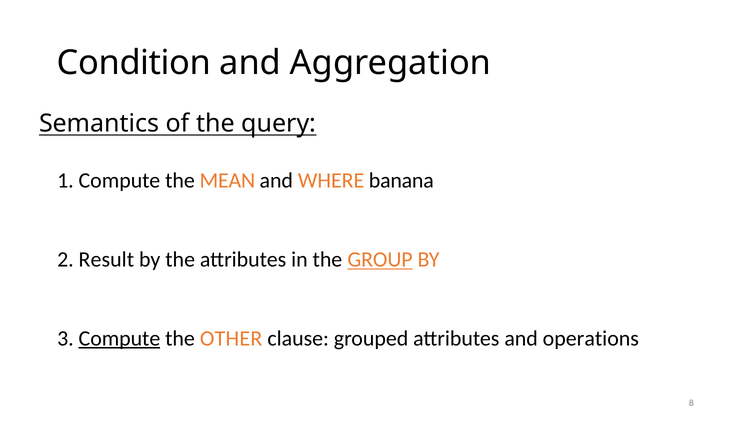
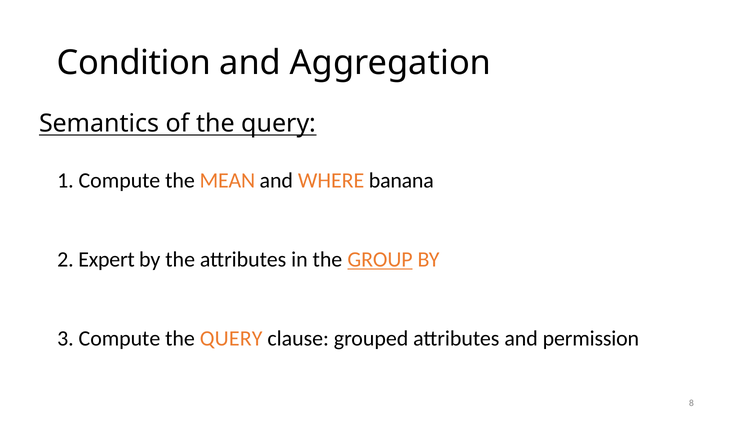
Result: Result -> Expert
Compute at (119, 339) underline: present -> none
OTHER at (231, 339): OTHER -> QUERY
operations: operations -> permission
